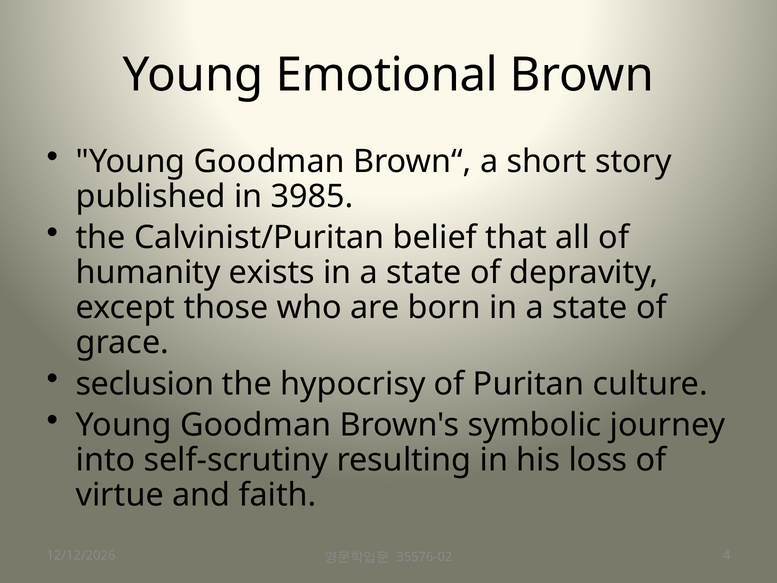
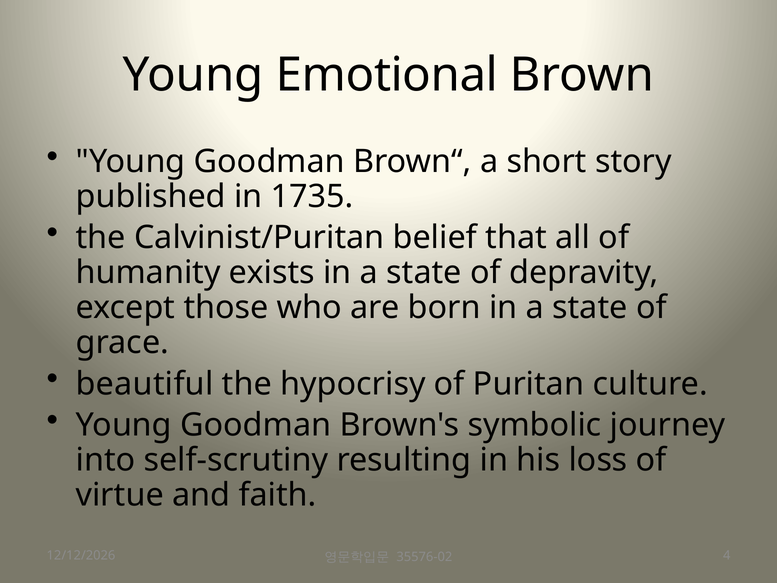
3985: 3985 -> 1735
seclusion: seclusion -> beautiful
